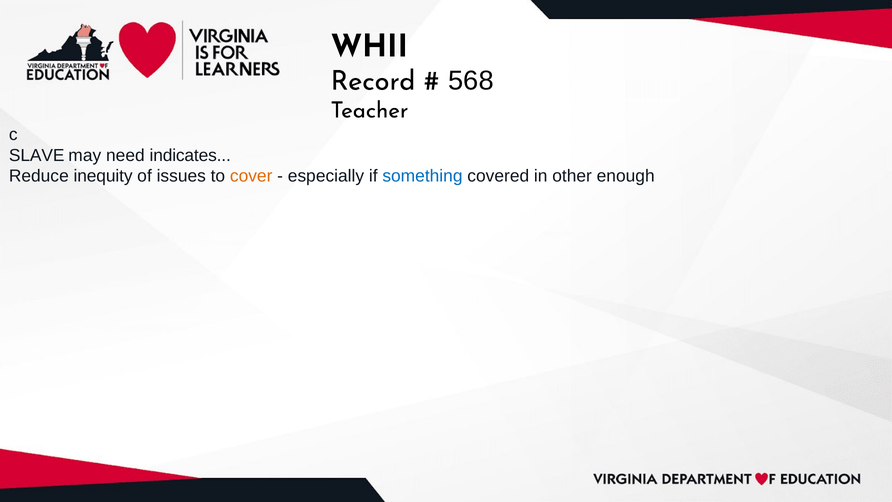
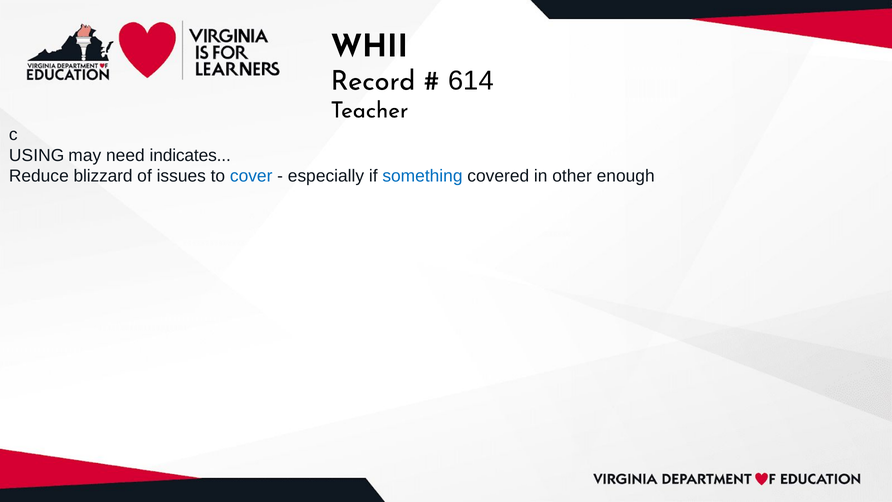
568: 568 -> 614
SLAVE: SLAVE -> USING
inequity: inequity -> blizzard
cover colour: orange -> blue
